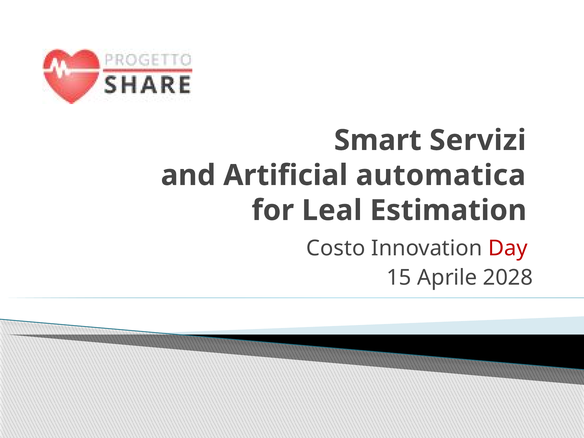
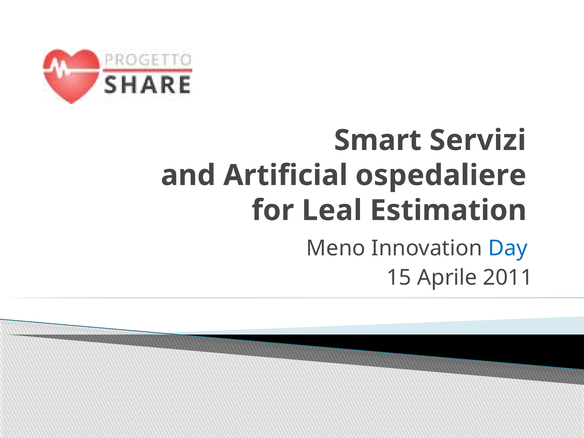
automatica: automatica -> ospedaliere
Costo: Costo -> Meno
Day colour: red -> blue
2028: 2028 -> 2011
